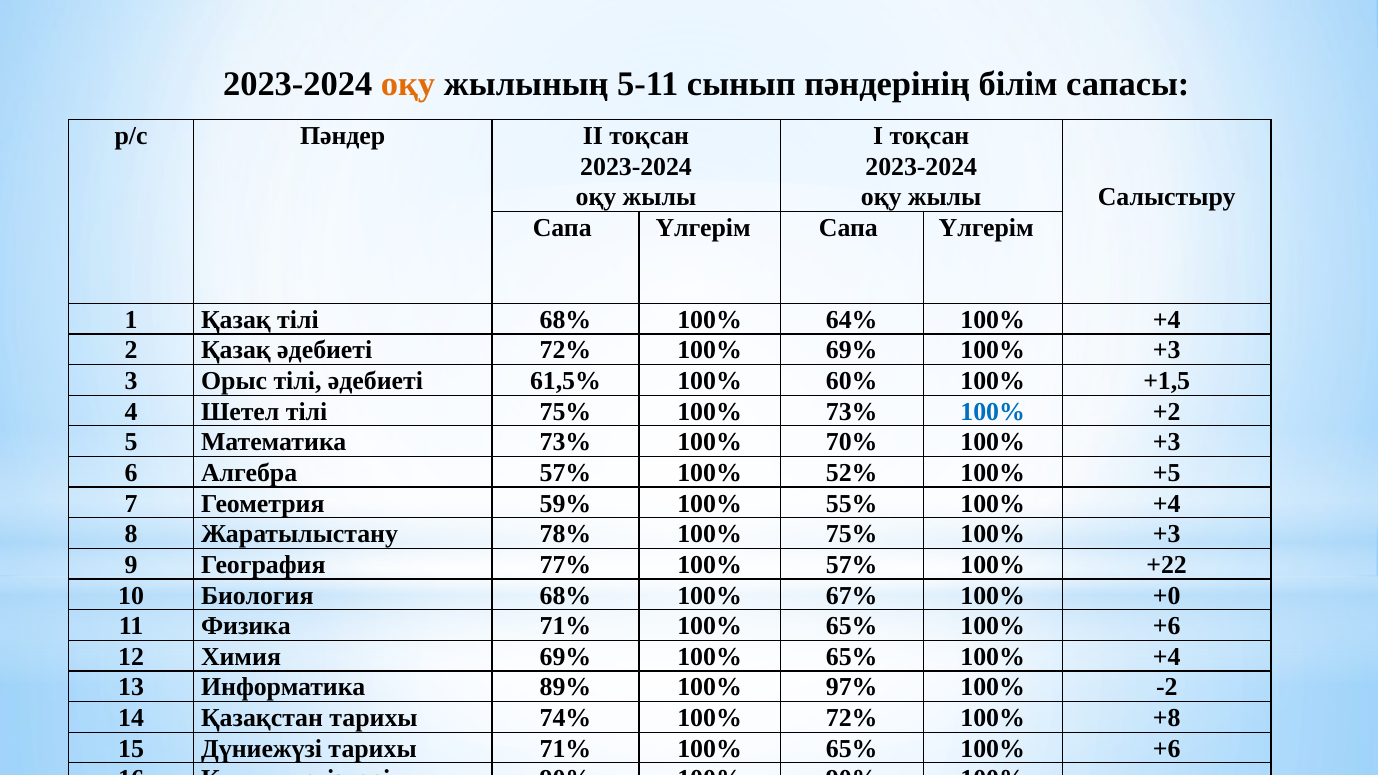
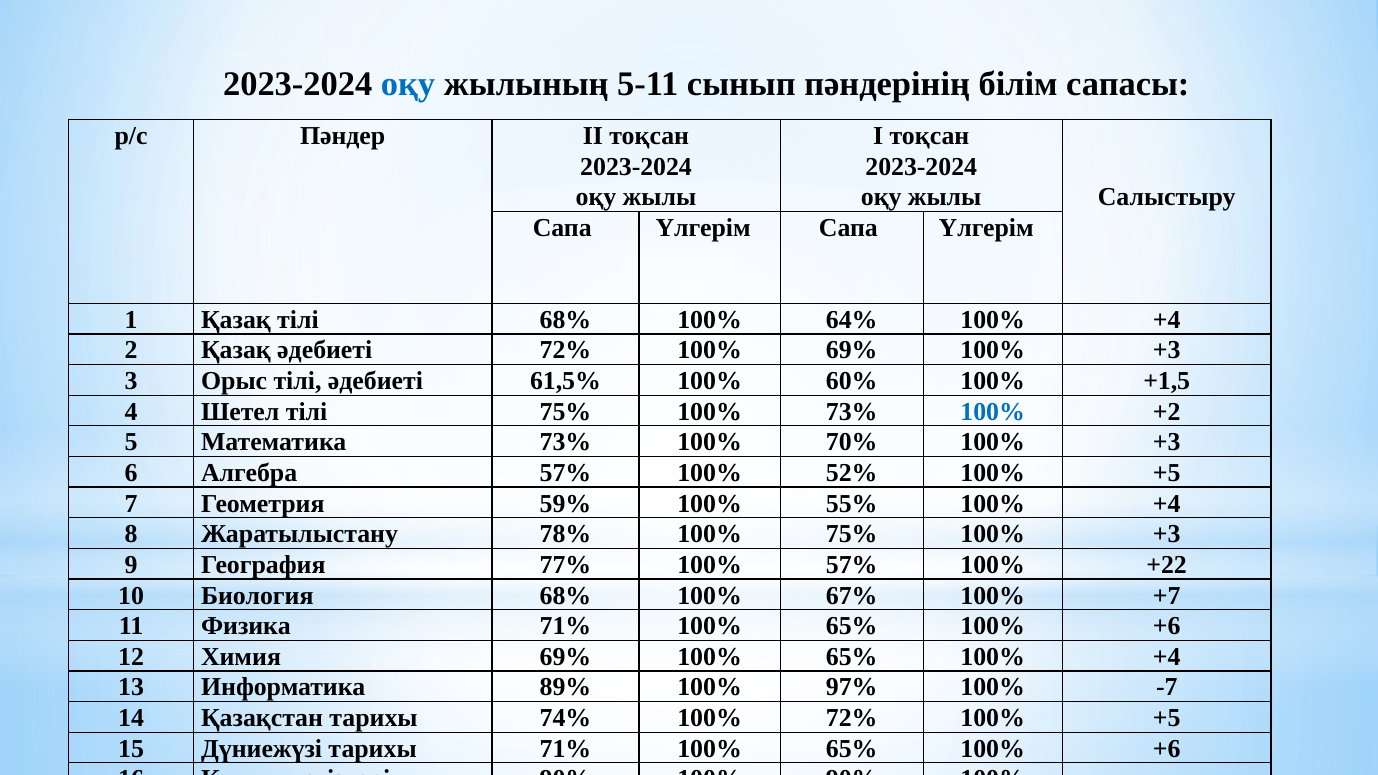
оқу at (408, 84) colour: orange -> blue
+0: +0 -> +7
-2: -2 -> -7
72% 100% +8: +8 -> +5
